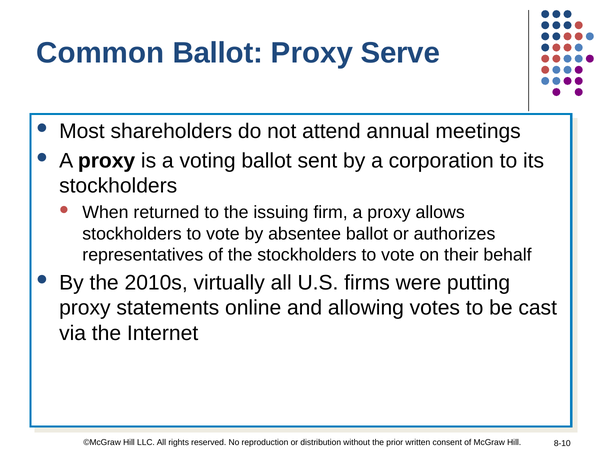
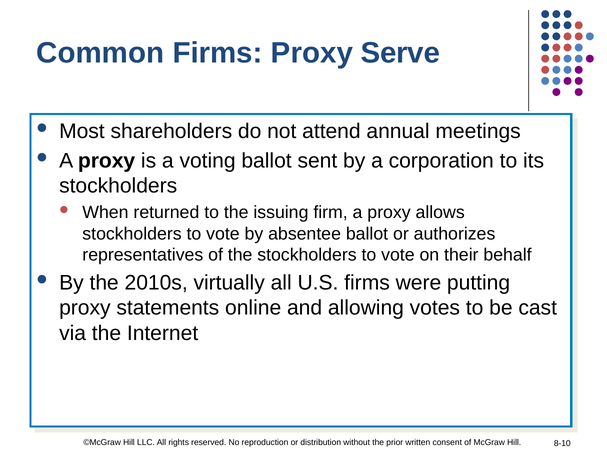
Common Ballot: Ballot -> Firms
